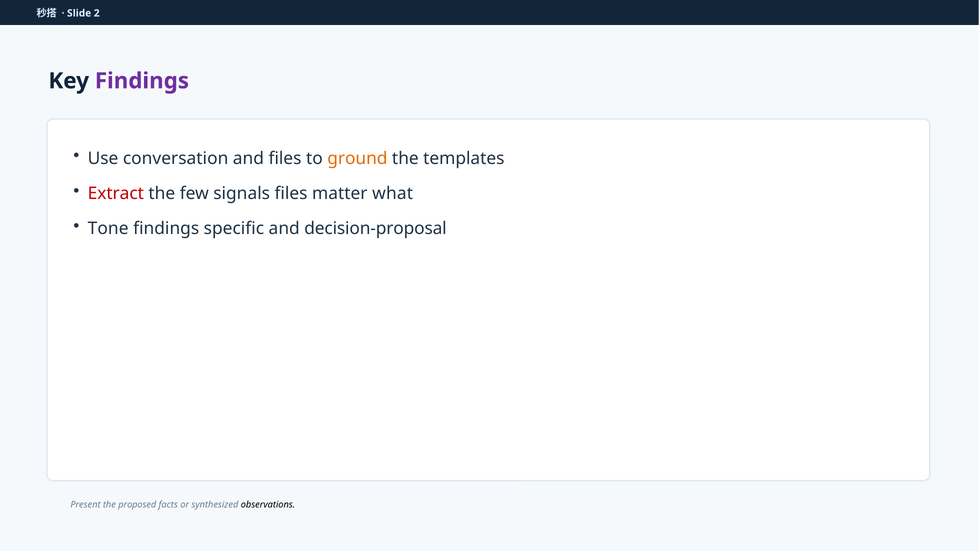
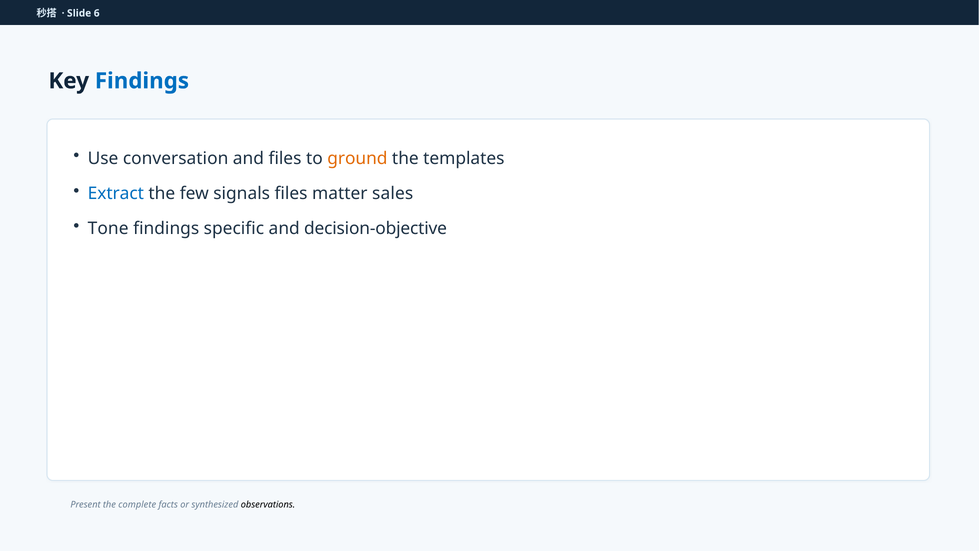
2: 2 -> 6
Findings at (142, 81) colour: purple -> blue
Extract colour: red -> blue
what: what -> sales
decision-proposal: decision-proposal -> decision-objective
proposed: proposed -> complete
